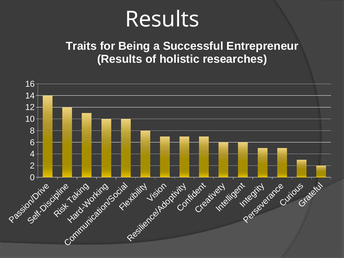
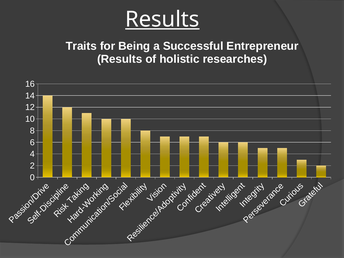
Results at (162, 19) underline: none -> present
